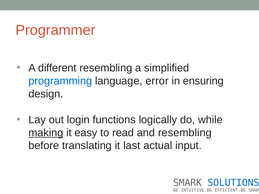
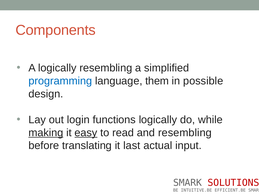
Programmer: Programmer -> Components
A different: different -> logically
error: error -> them
ensuring: ensuring -> possible
easy underline: none -> present
SOLUTIONS colour: blue -> red
